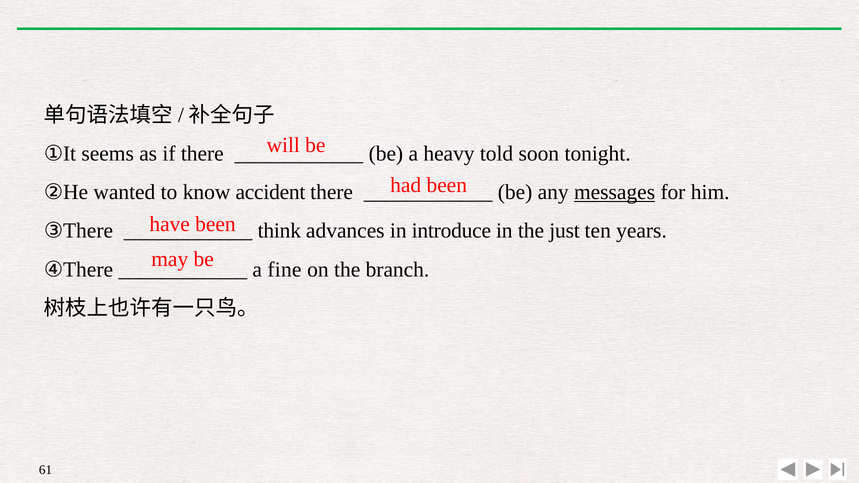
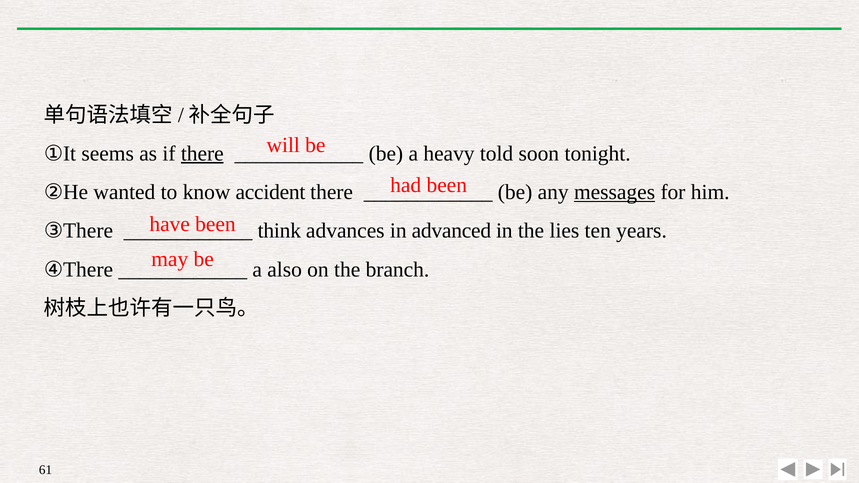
there at (202, 154) underline: none -> present
introduce: introduce -> advanced
just: just -> lies
fine: fine -> also
